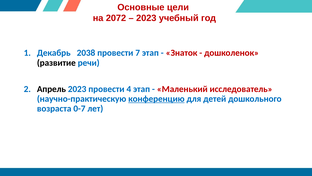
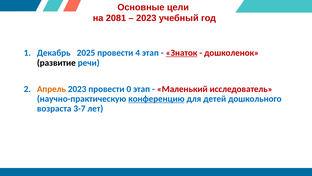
2072: 2072 -> 2081
2038: 2038 -> 2025
7: 7 -> 4
Знаток underline: none -> present
Апрель colour: black -> orange
4: 4 -> 0
0-7: 0-7 -> 3-7
